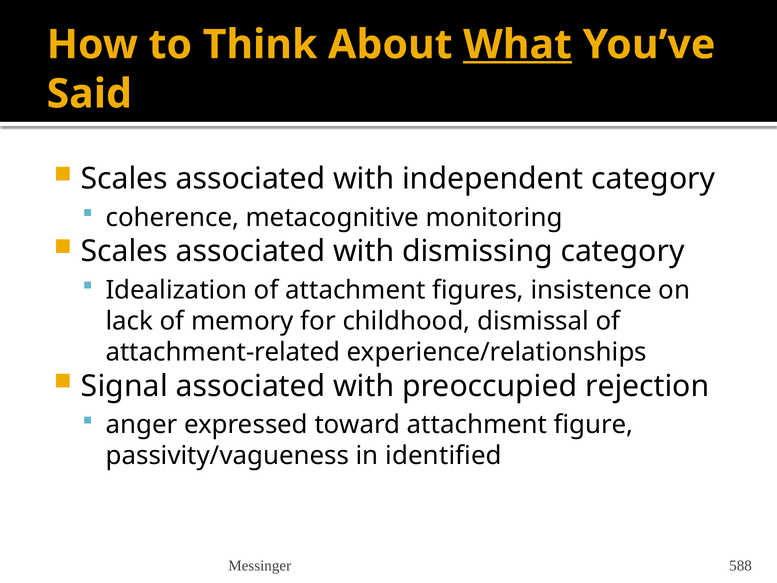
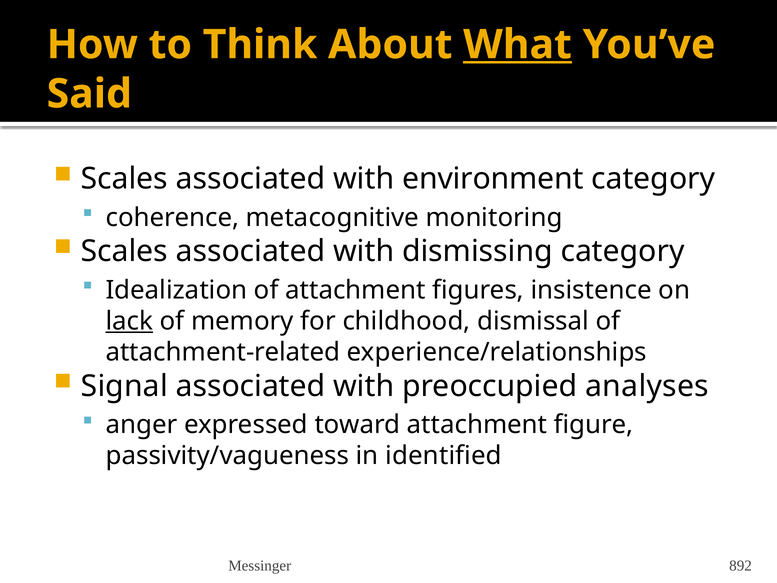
independent: independent -> environment
lack underline: none -> present
rejection: rejection -> analyses
588: 588 -> 892
